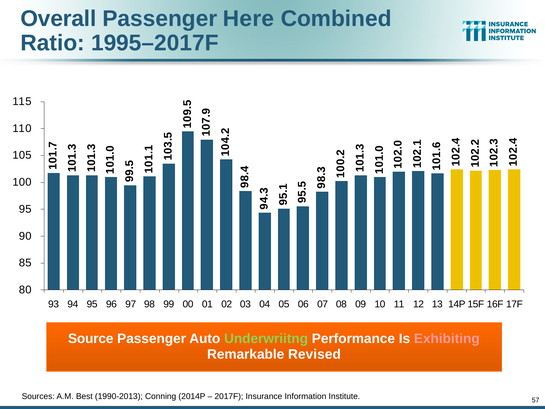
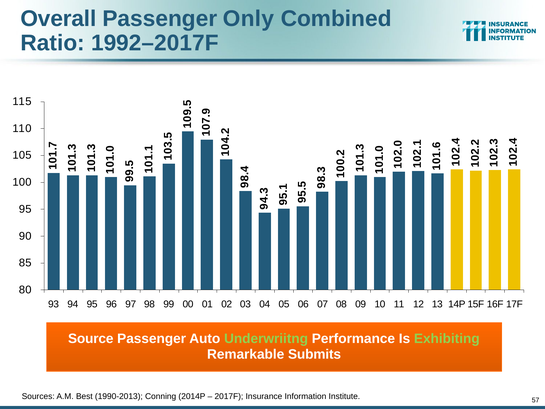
Here: Here -> Only
1995–2017F: 1995–2017F -> 1992–2017F
Exhibiting colour: pink -> light green
Revised: Revised -> Submits
